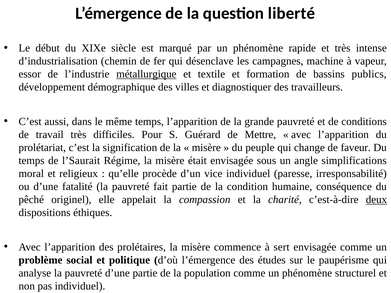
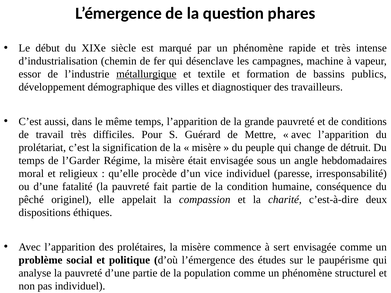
liberté: liberté -> phares
faveur: faveur -> détruit
l’Saurait: l’Saurait -> l’Garder
simplifications: simplifications -> hebdomadaires
deux underline: present -> none
